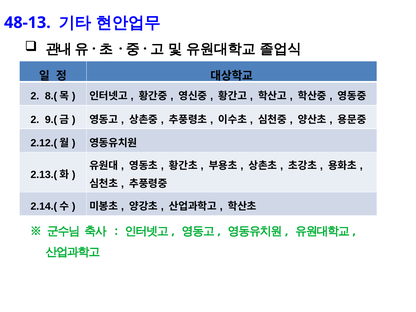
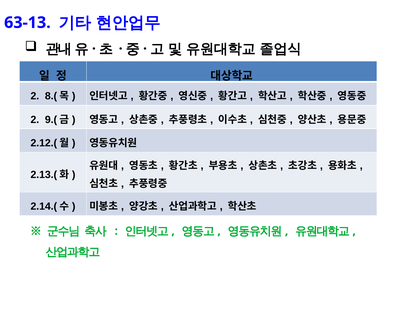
48-13: 48-13 -> 63-13
